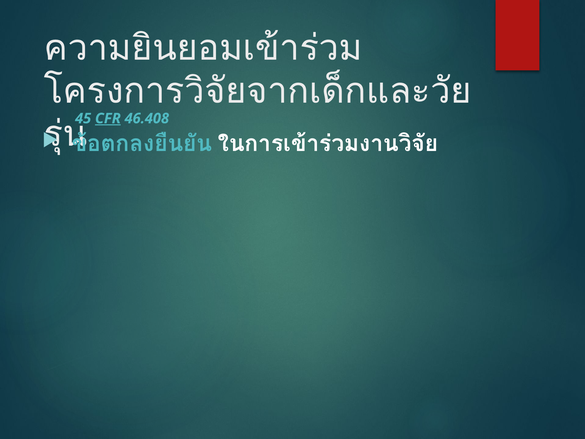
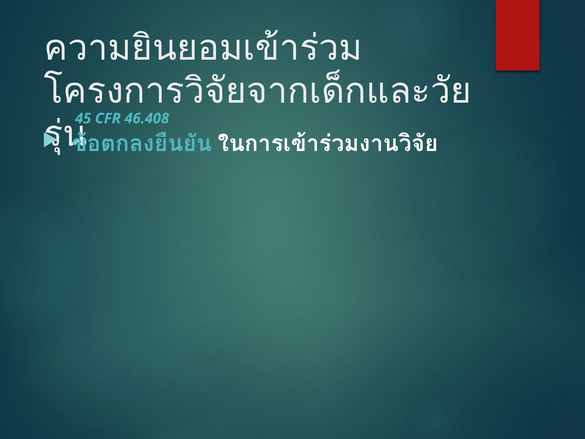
CFR underline: present -> none
